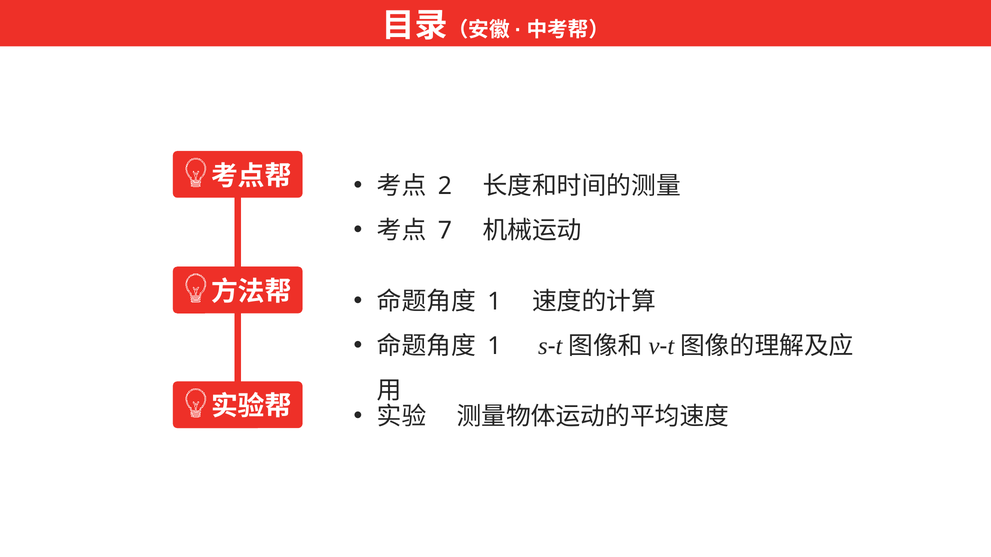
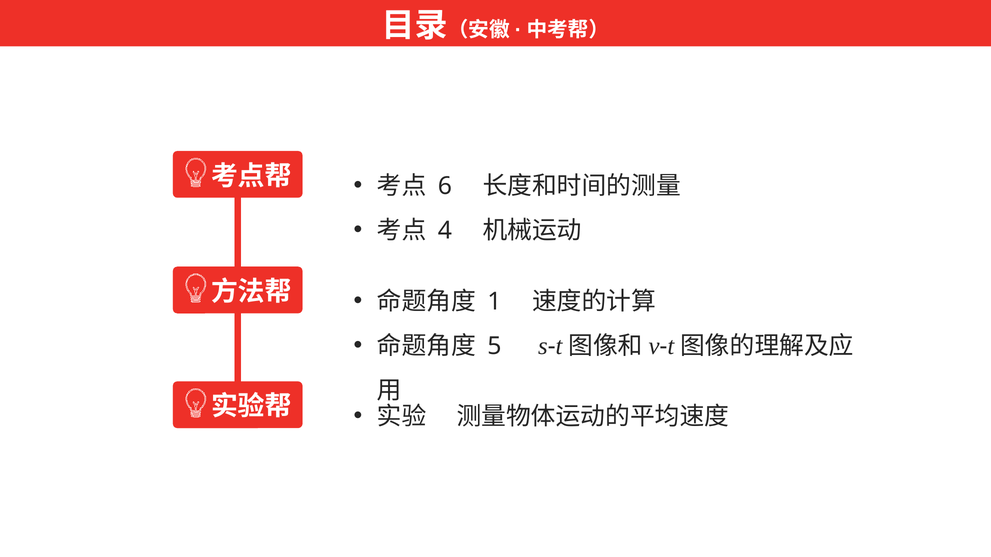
2: 2 -> 6
7: 7 -> 4
1 at (494, 346): 1 -> 5
